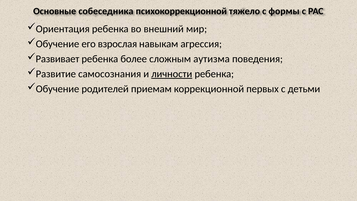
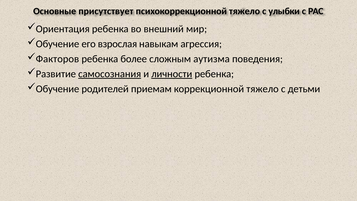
собеседника: собеседника -> присутствует
формы: формы -> улыбки
Развивает: Развивает -> Факторов
самосознания underline: none -> present
коррекционной первых: первых -> тяжело
